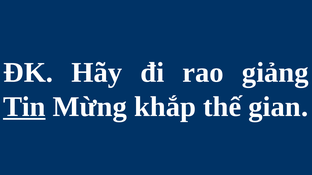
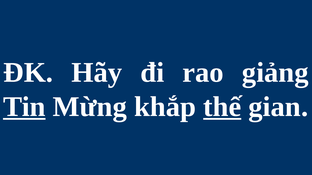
thế underline: none -> present
